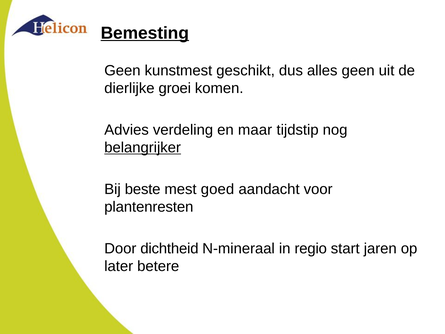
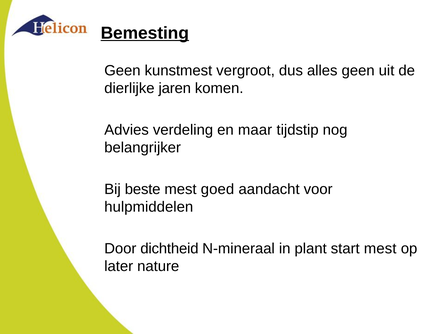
geschikt: geschikt -> vergroot
groei: groei -> jaren
belangrijker underline: present -> none
plantenresten: plantenresten -> hulpmiddelen
regio: regio -> plant
start jaren: jaren -> mest
betere: betere -> nature
